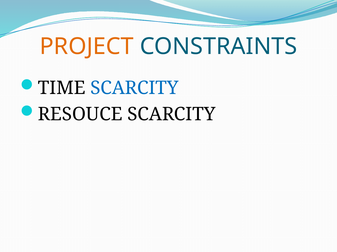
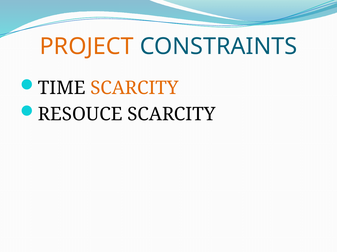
SCARCITY at (134, 88) colour: blue -> orange
